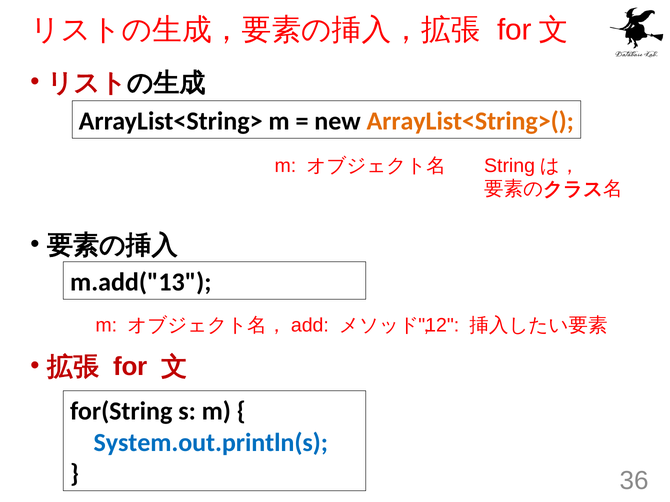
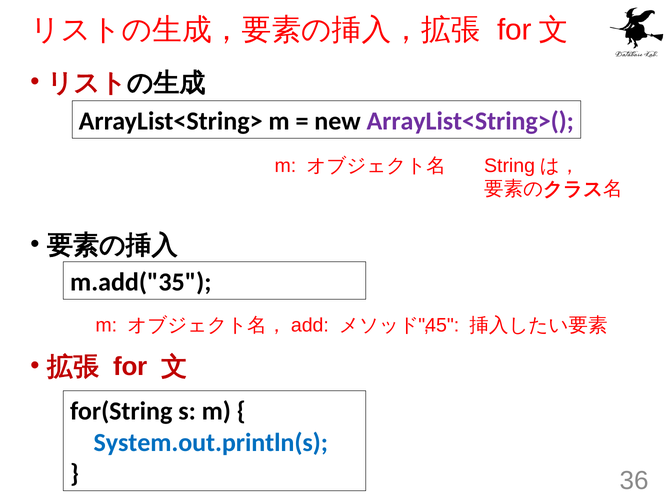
ArrayList<String>( colour: orange -> purple
m.add("13: m.add("13 -> m.add("35
12: 12 -> 45
